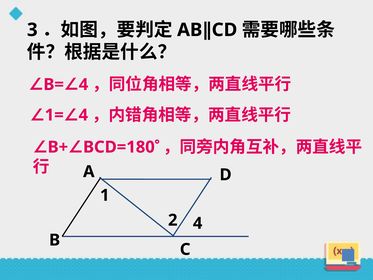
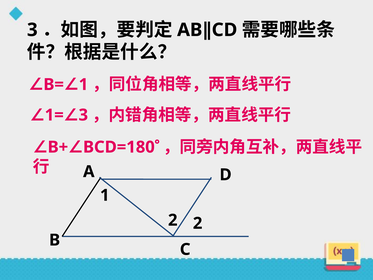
4 at (83, 84): 4 -> 1
4 at (83, 115): 4 -> 3
2 4: 4 -> 2
